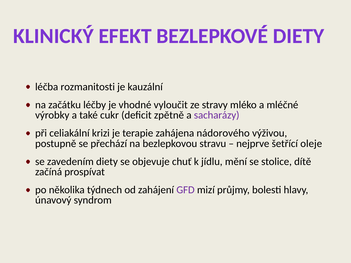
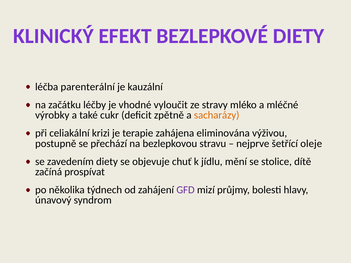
rozmanitosti: rozmanitosti -> parenterální
sacharázy colour: purple -> orange
nádorového: nádorového -> eliminována
